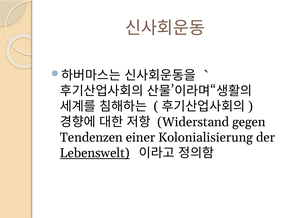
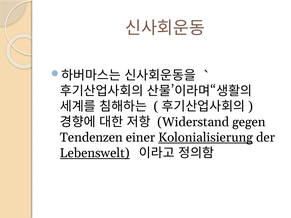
Kolonialisierung underline: none -> present
